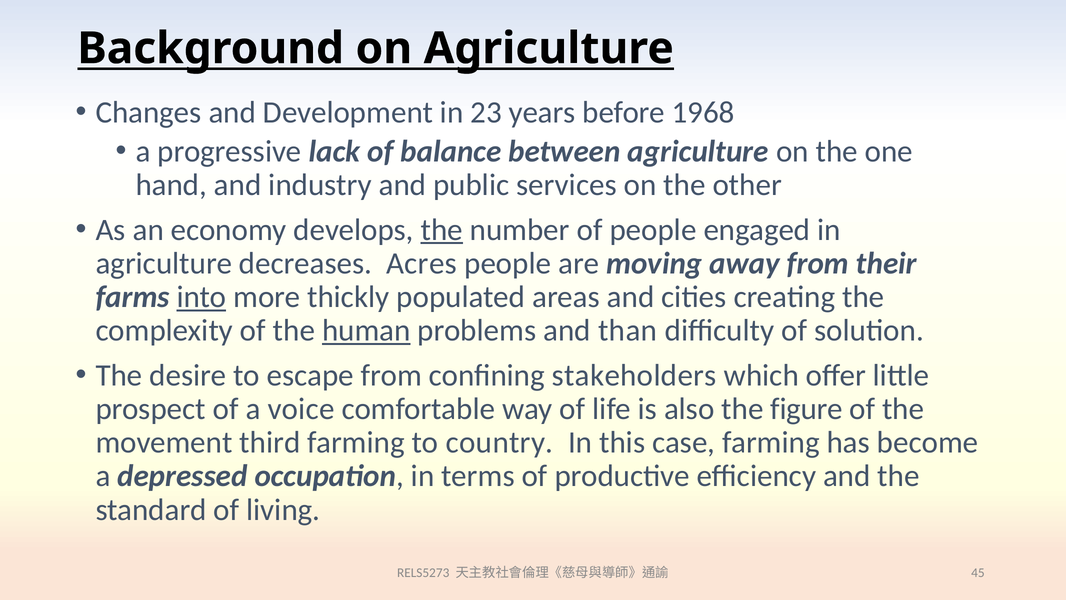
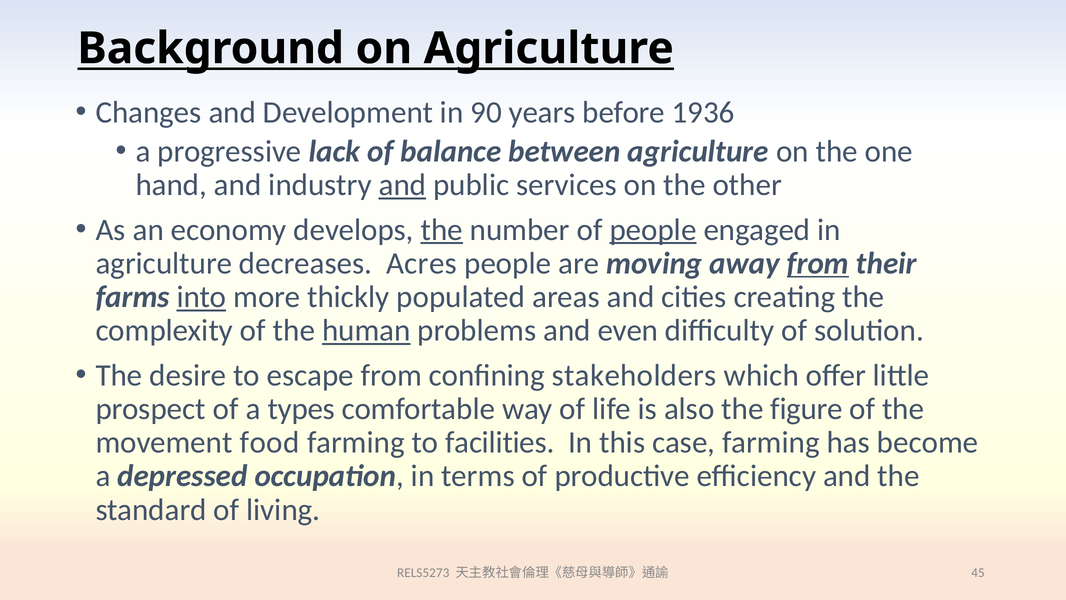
23: 23 -> 90
1968: 1968 -> 1936
and at (402, 185) underline: none -> present
people at (653, 230) underline: none -> present
from at (818, 263) underline: none -> present
than: than -> even
voice: voice -> types
third: third -> food
country: country -> facilities
